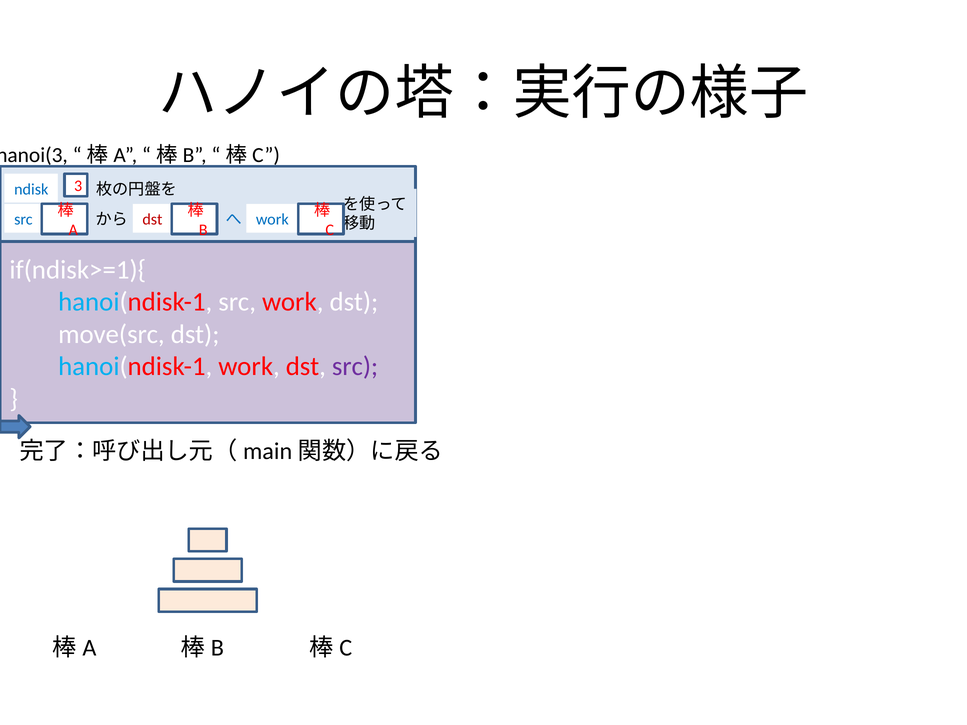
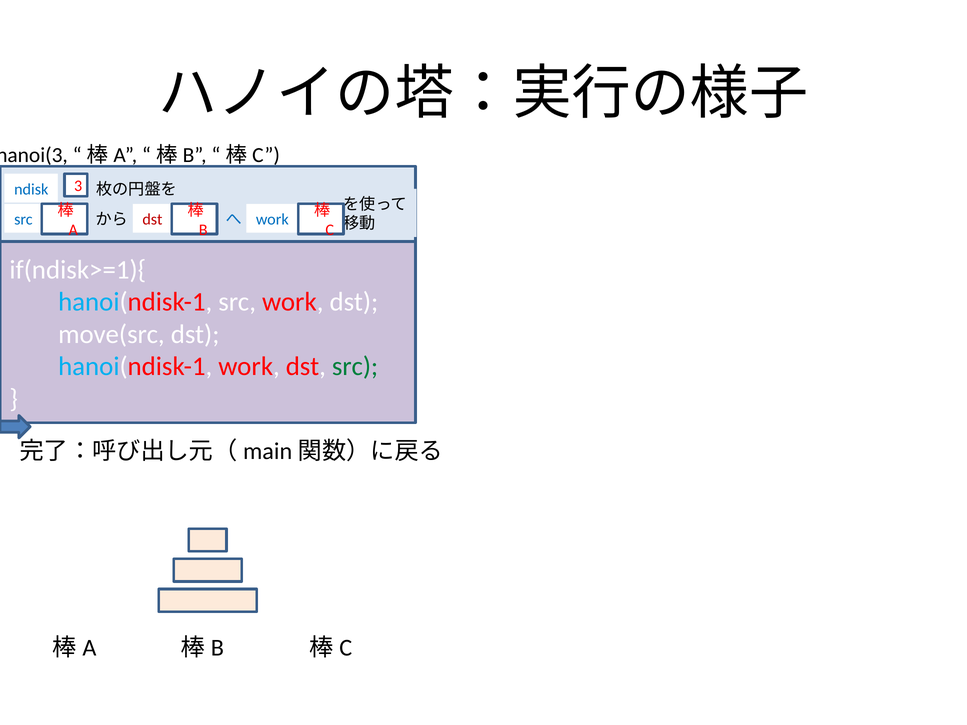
src at (355, 367) colour: purple -> green
